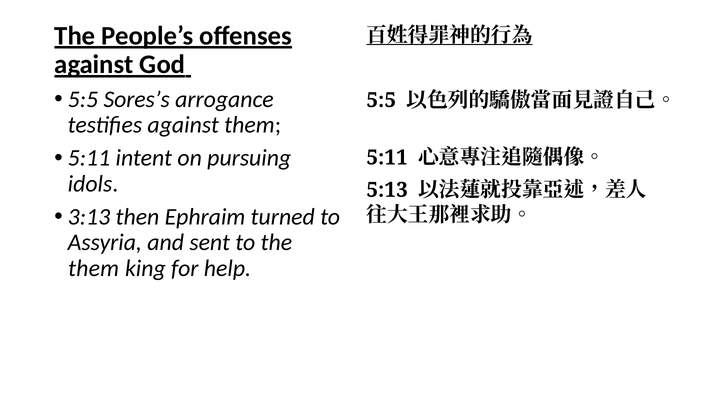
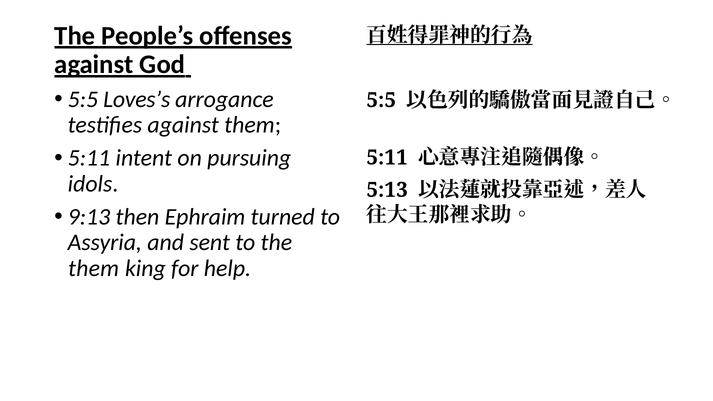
Sores’s: Sores’s -> Loves’s
3:13: 3:13 -> 9:13
